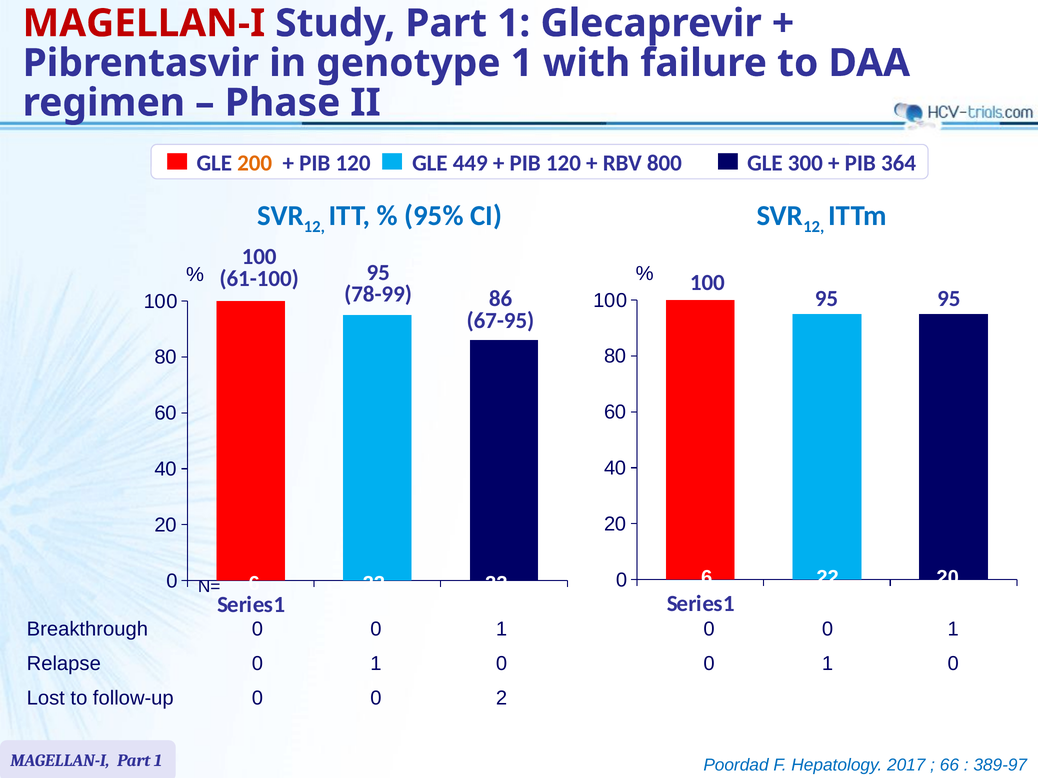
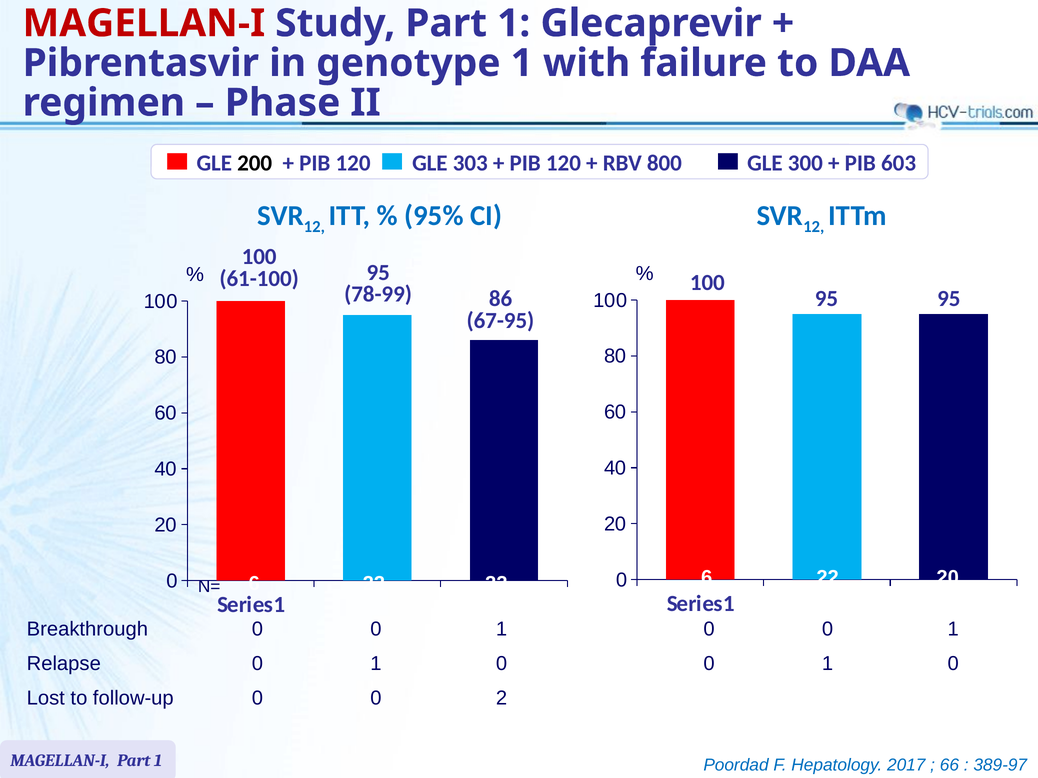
200 colour: orange -> black
449: 449 -> 303
364: 364 -> 603
